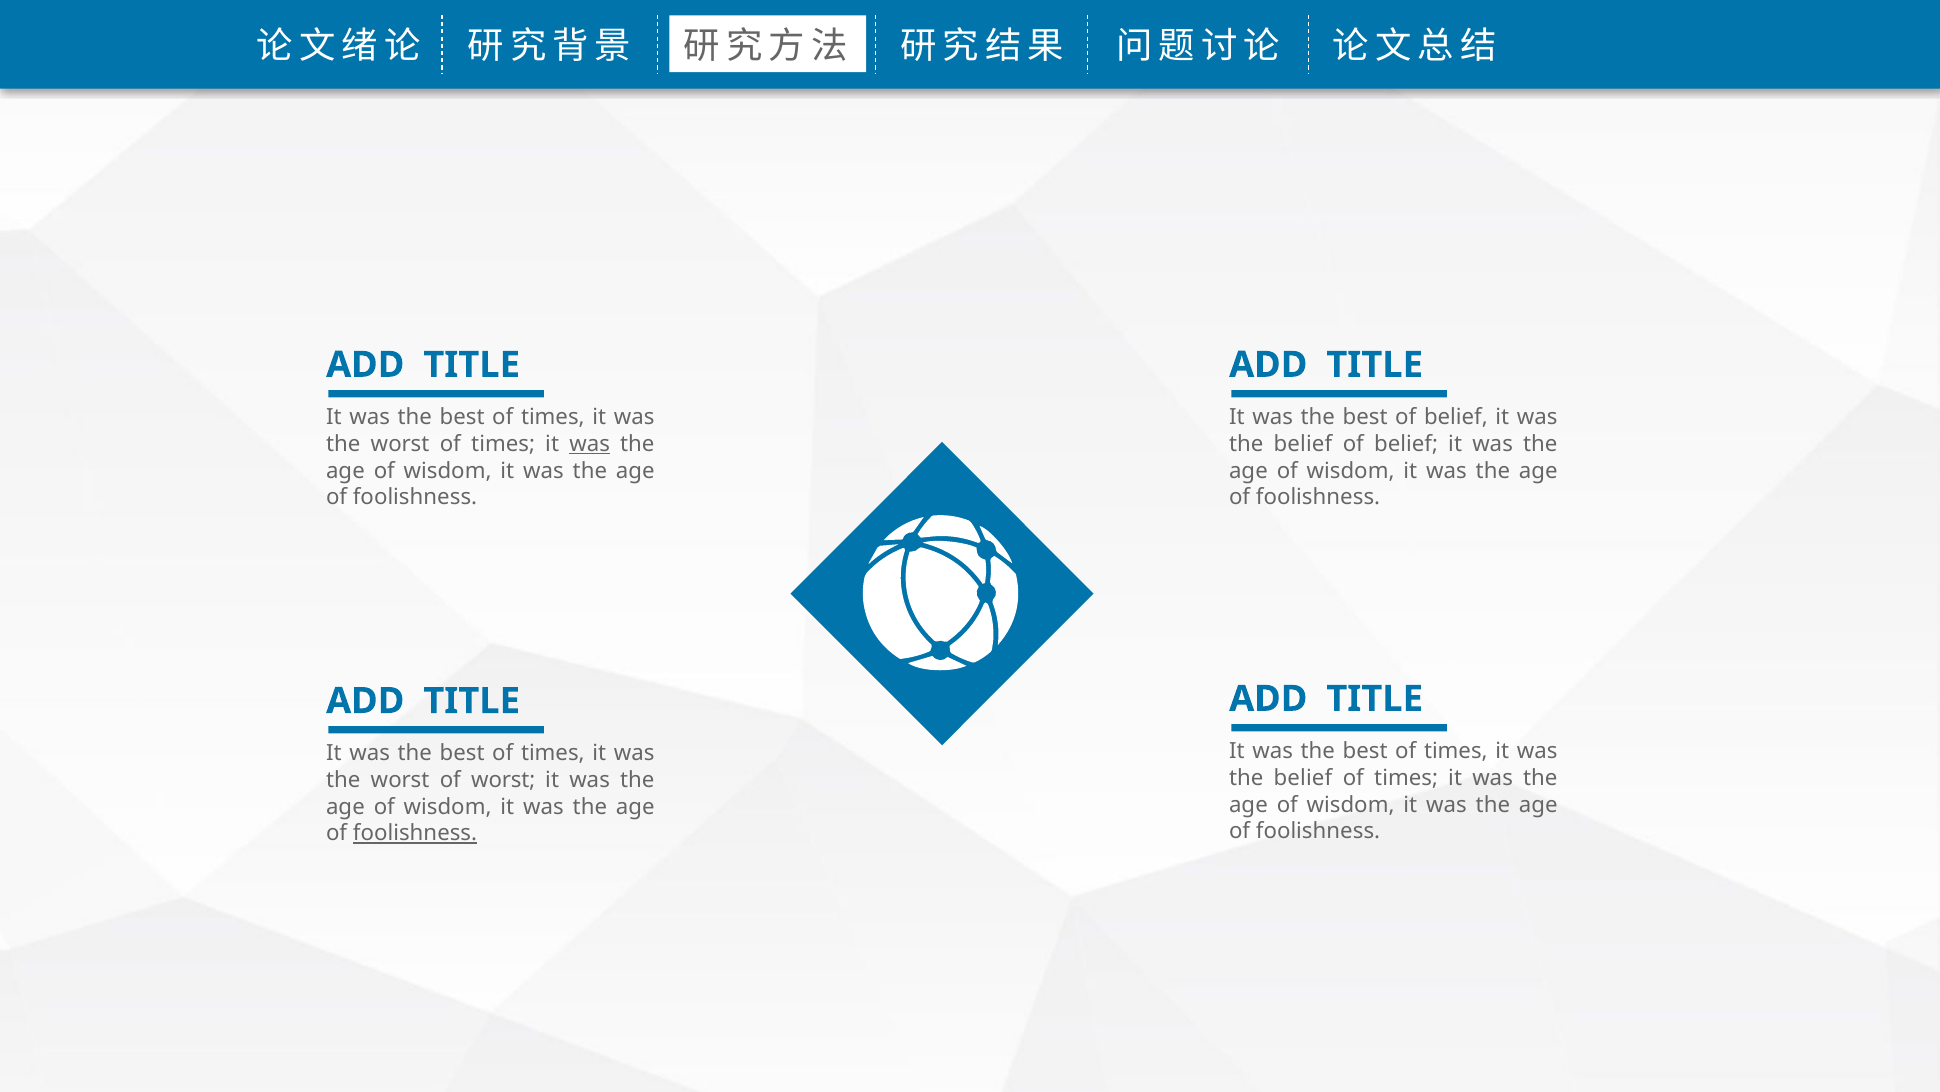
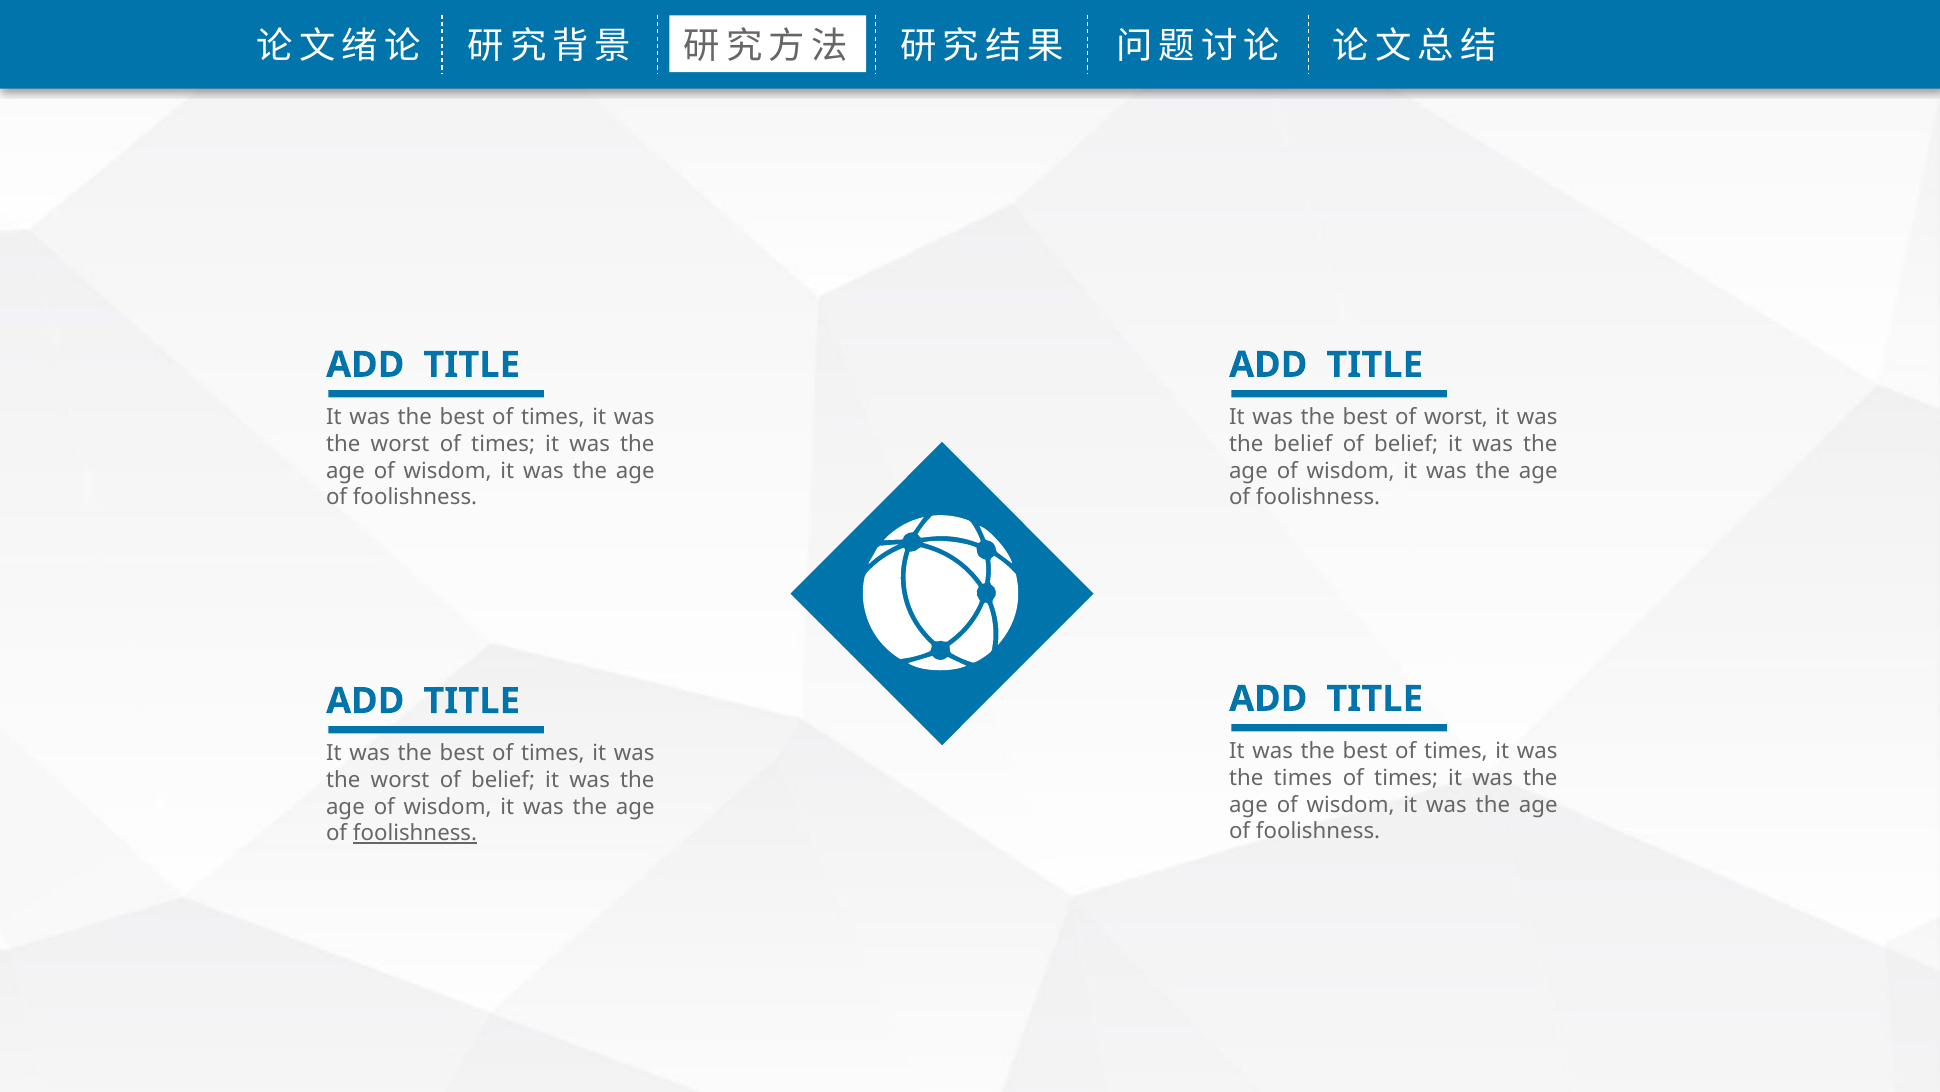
best of belief: belief -> worst
was at (590, 444) underline: present -> none
belief at (1303, 777): belief -> times
worst of worst: worst -> belief
